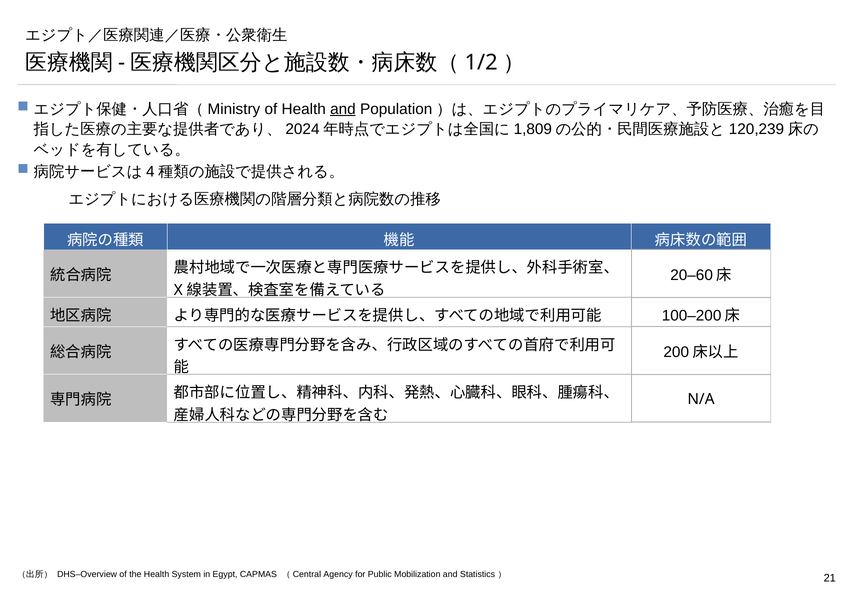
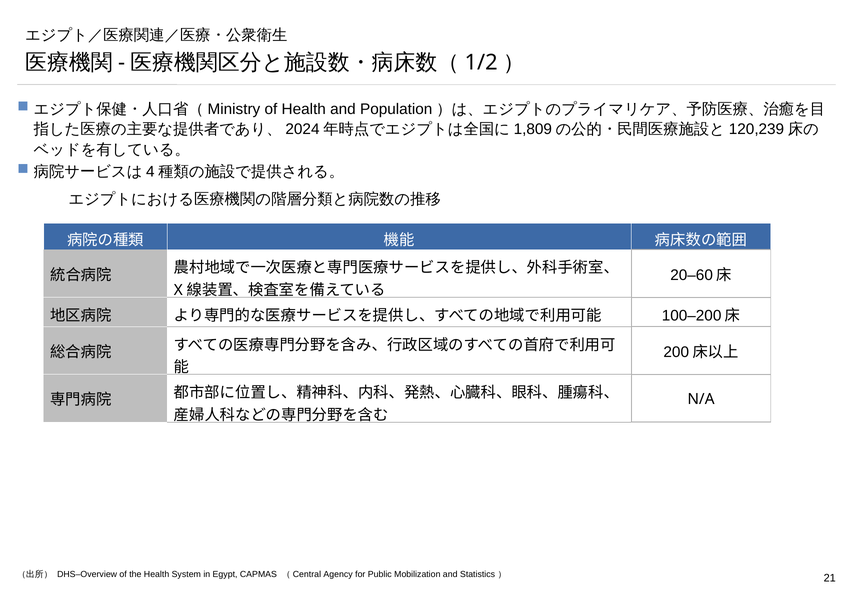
and at (343, 109) underline: present -> none
